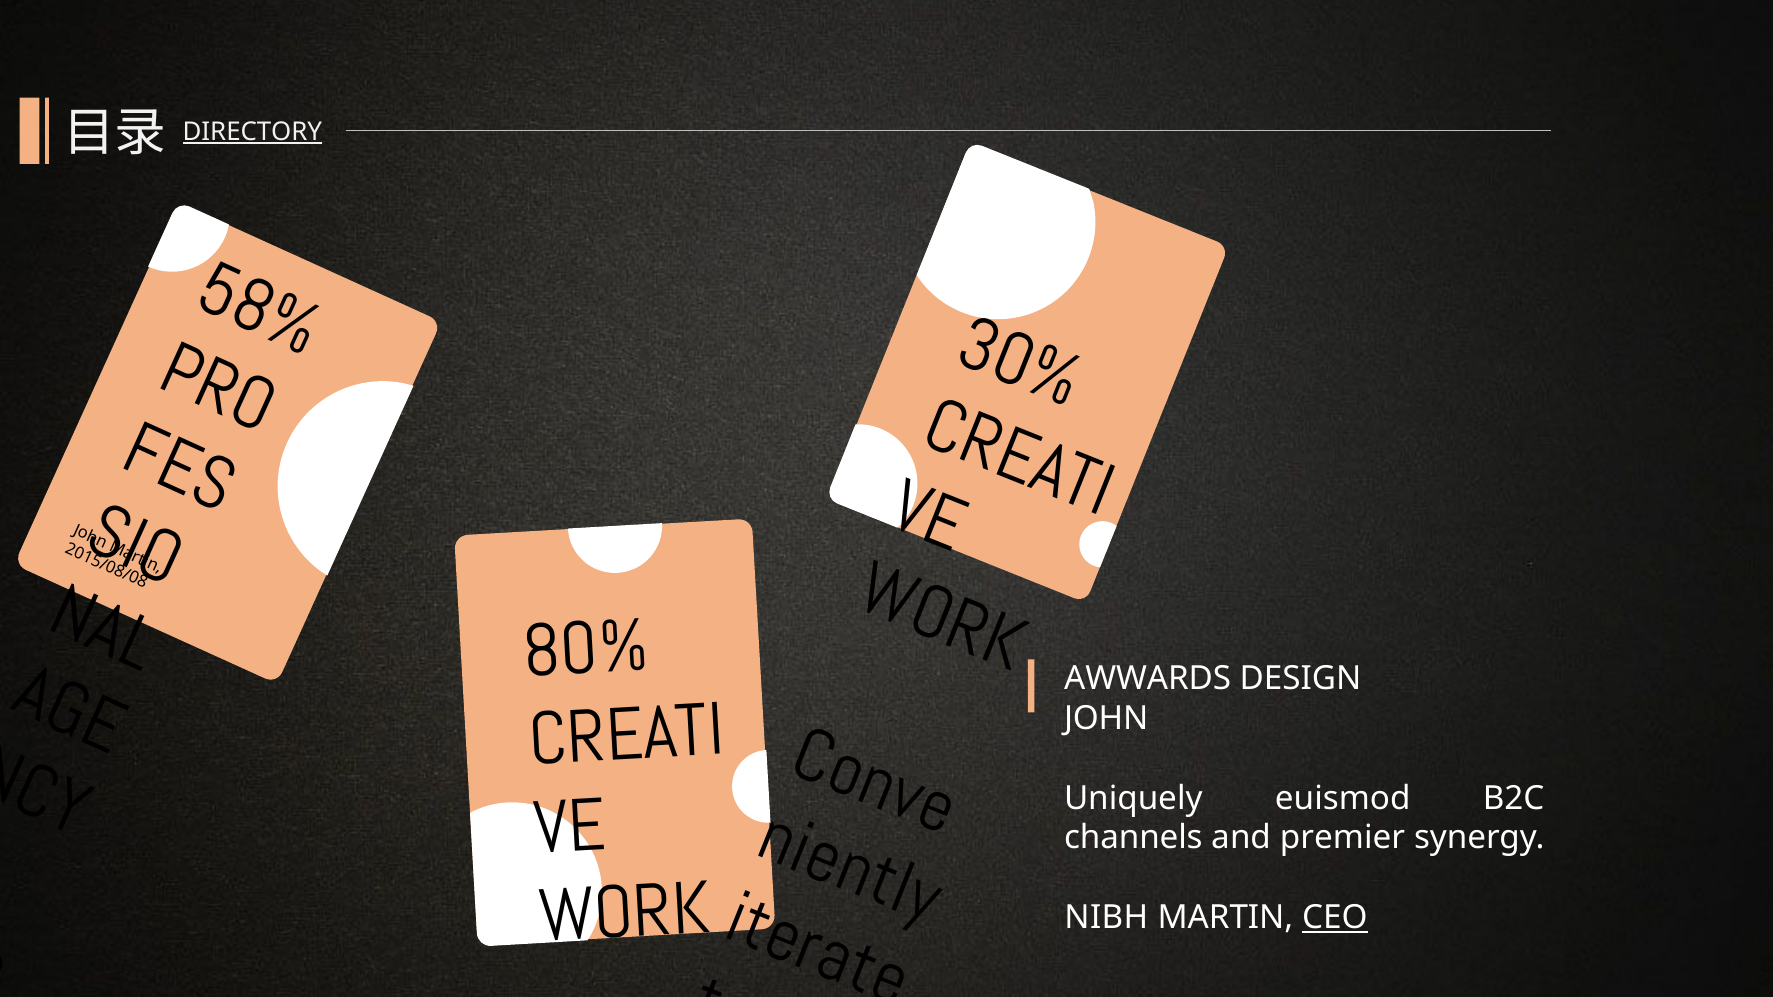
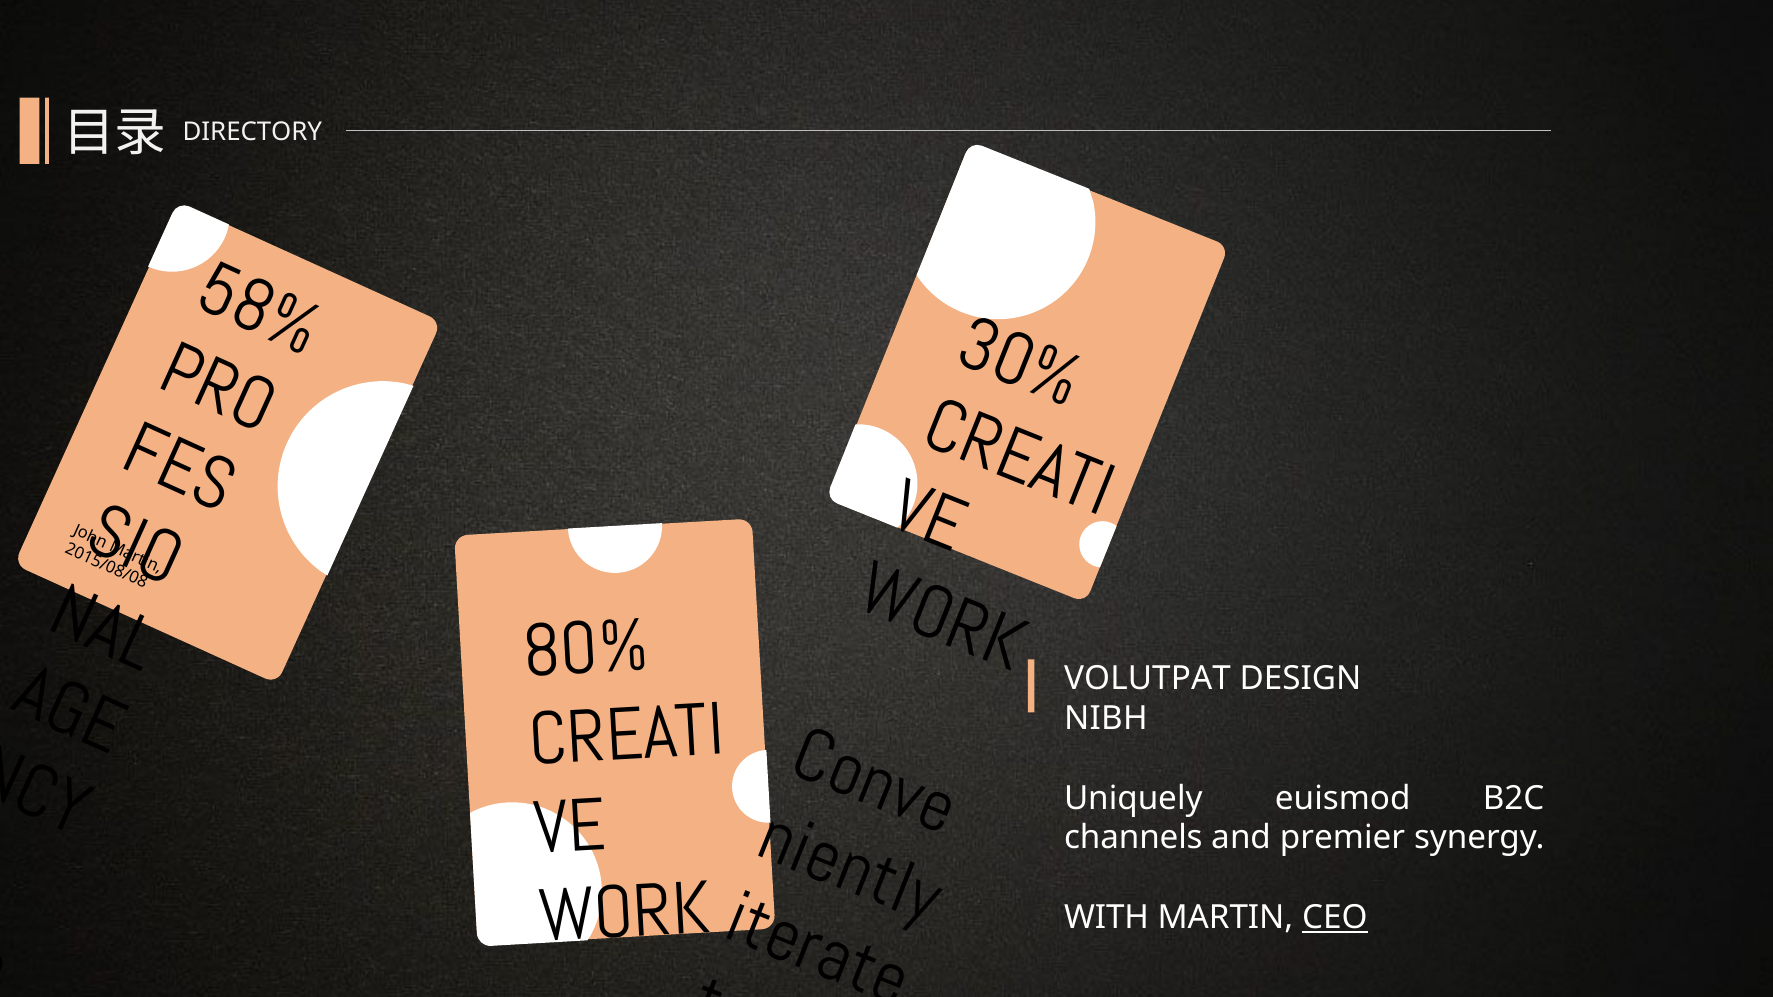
DIRECTORY underline: present -> none
AWWARDS: AWWARDS -> VOLUTPAT
JOHN: JOHN -> NIBH
NIBH at (1106, 918): NIBH -> WITH
